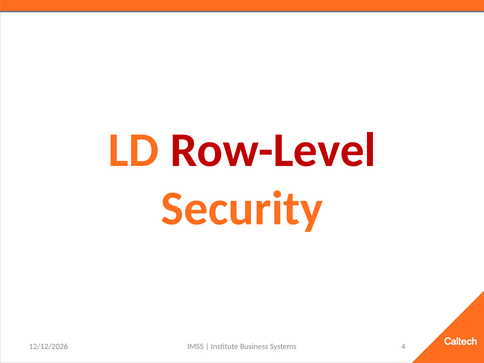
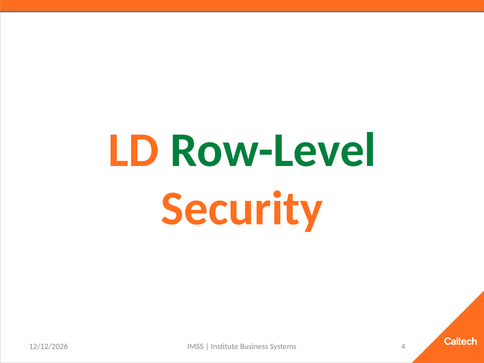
Row-Level colour: red -> green
